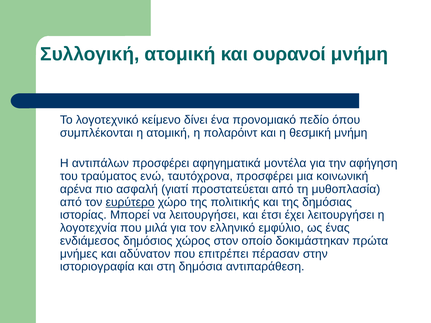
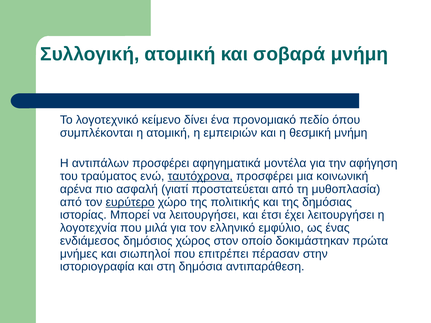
ουρανοί: ουρανοί -> σοβαρά
πολαρόιντ: πολαρόιντ -> εμπειριών
ταυτόχρονα underline: none -> present
αδύνατον: αδύνατον -> σιωπηλοί
